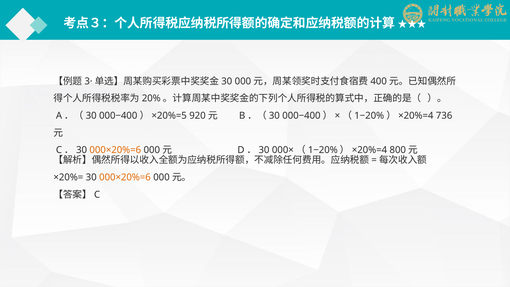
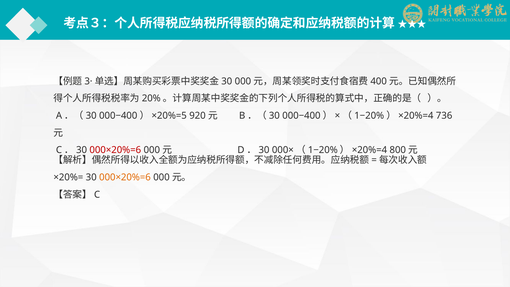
000×20%=6 at (115, 150) colour: orange -> red
